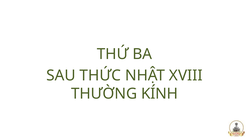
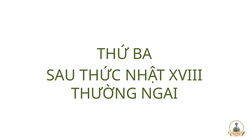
KÍNH: KÍNH -> NGAI
